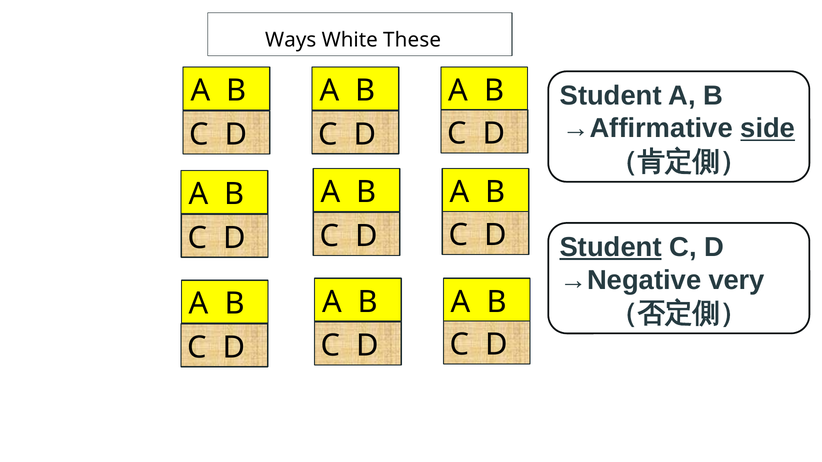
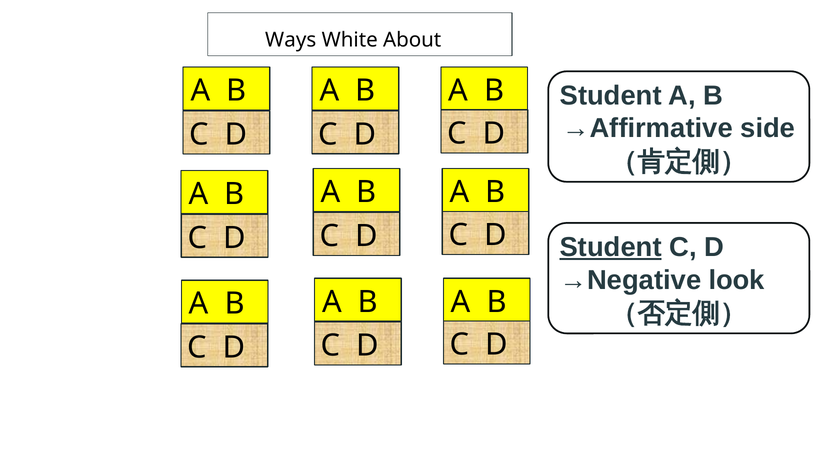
These: These -> About
side underline: present -> none
very: very -> look
